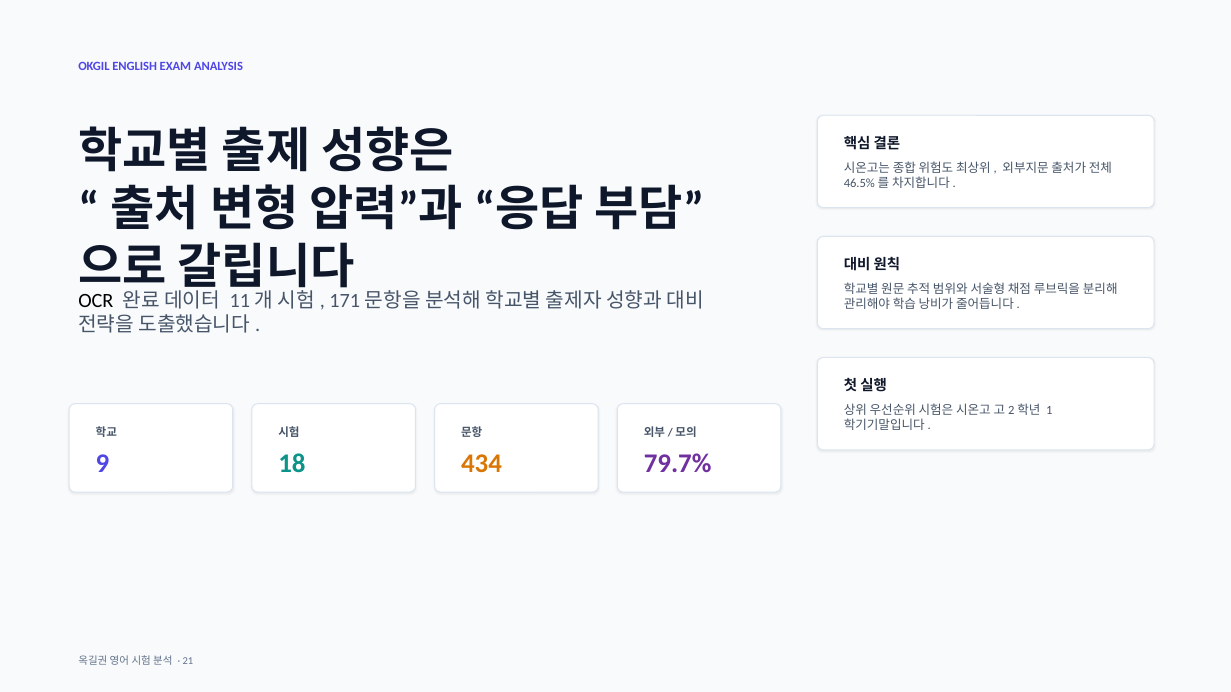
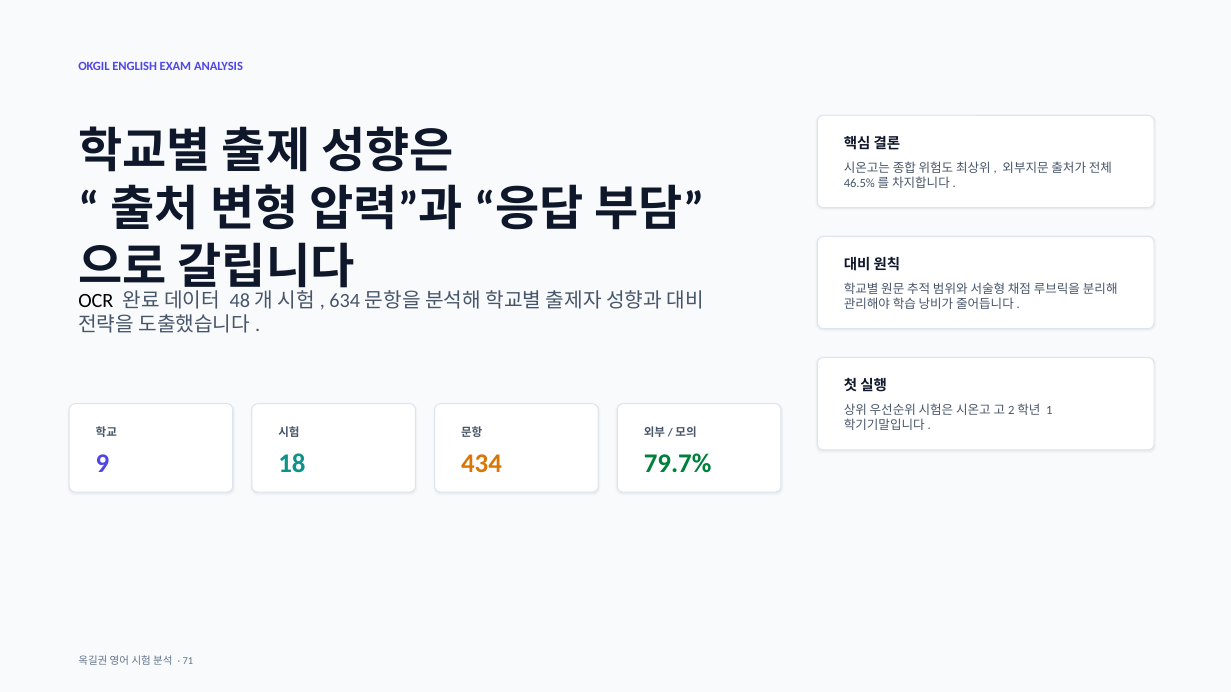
11: 11 -> 48
171: 171 -> 634
79.7% colour: purple -> green
21: 21 -> 71
